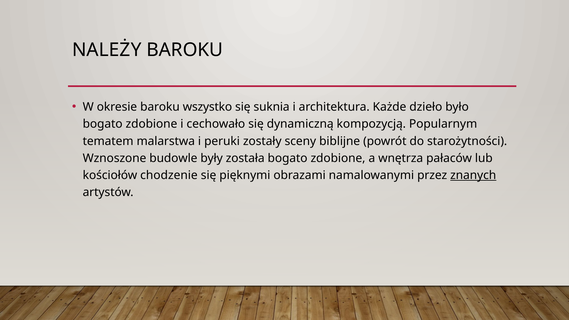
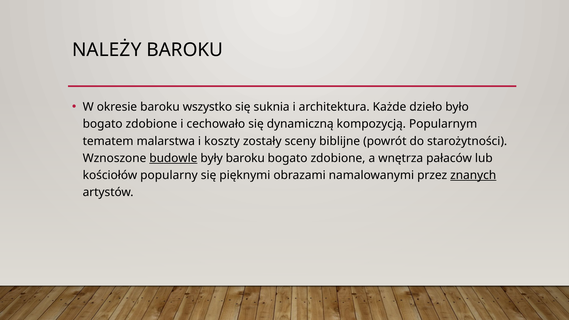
peruki: peruki -> koszty
budowle underline: none -> present
były została: została -> baroku
chodzenie: chodzenie -> popularny
